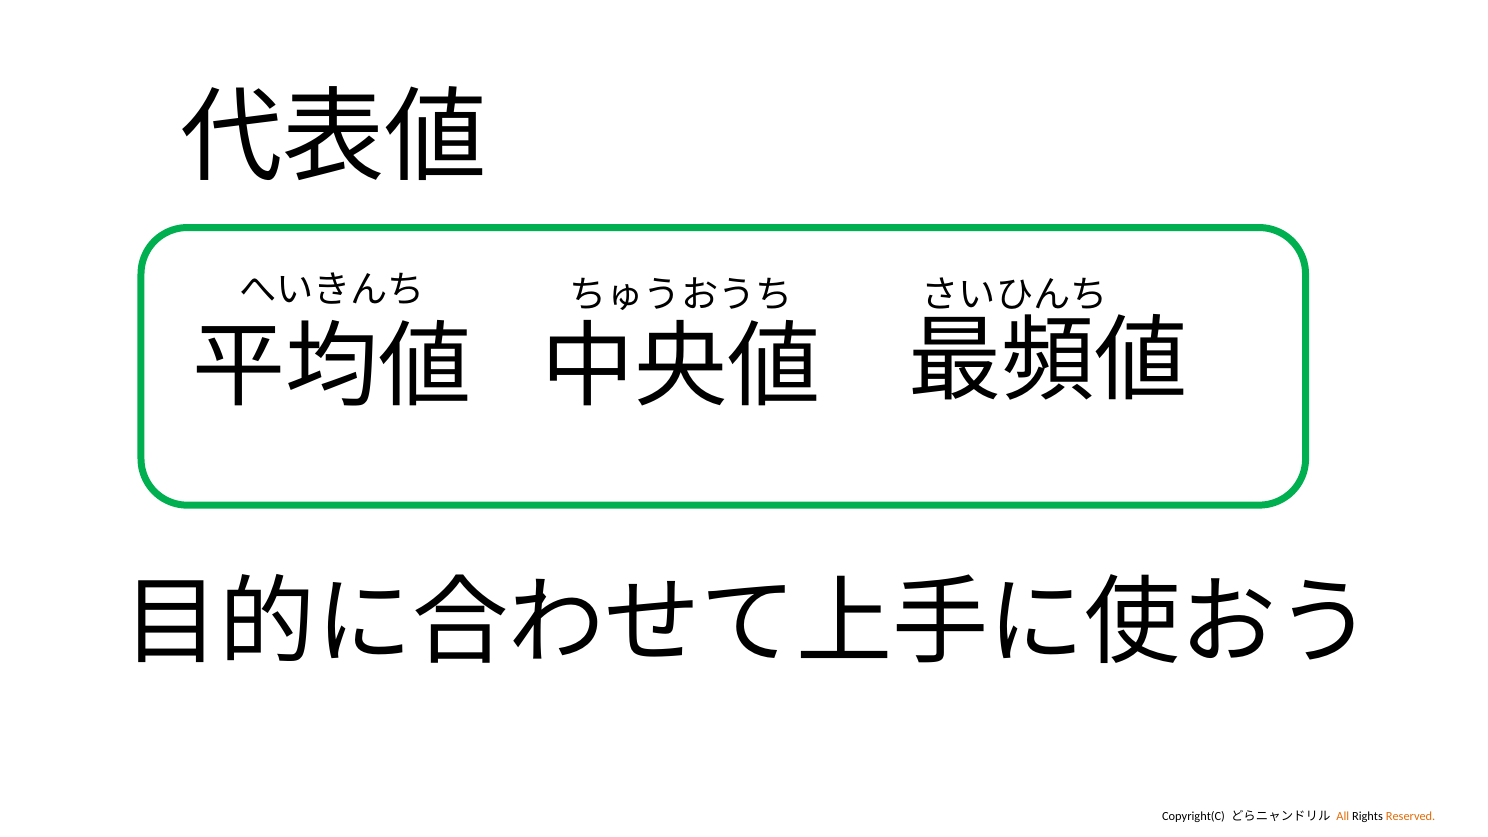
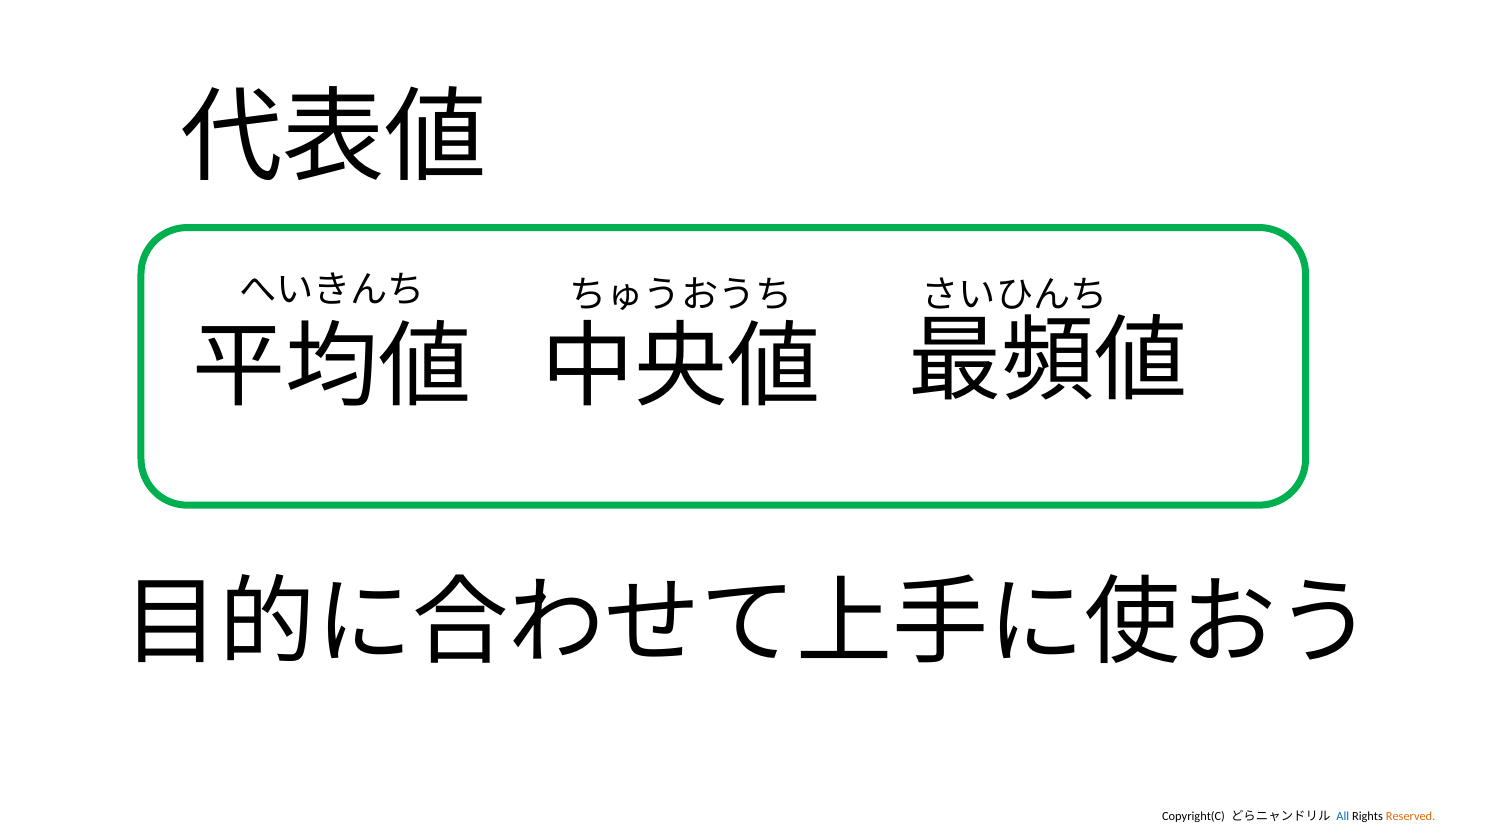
All colour: orange -> blue
